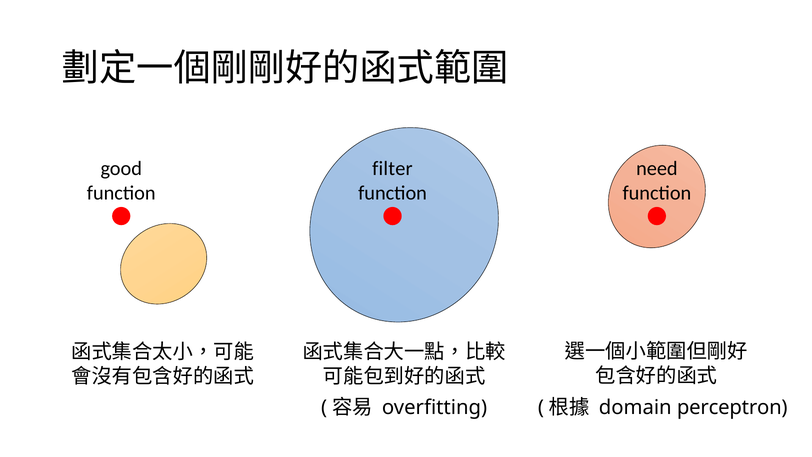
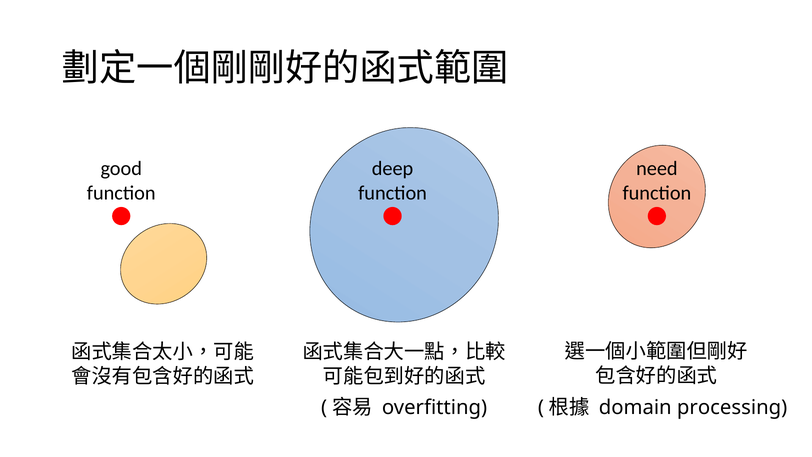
filter: filter -> deep
perceptron: perceptron -> processing
